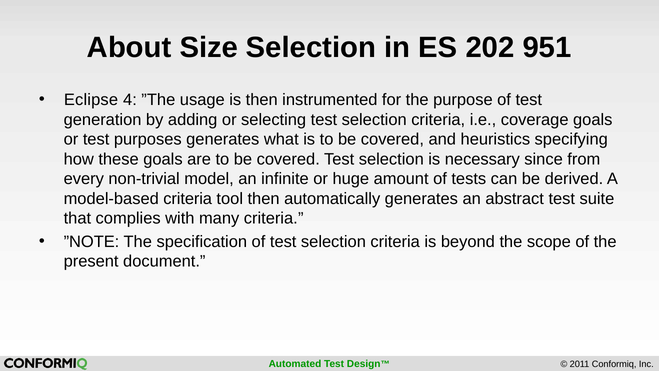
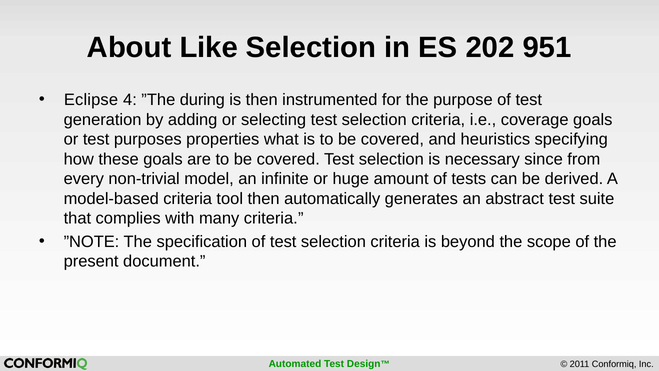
Size: Size -> Like
usage: usage -> during
purposes generates: generates -> properties
